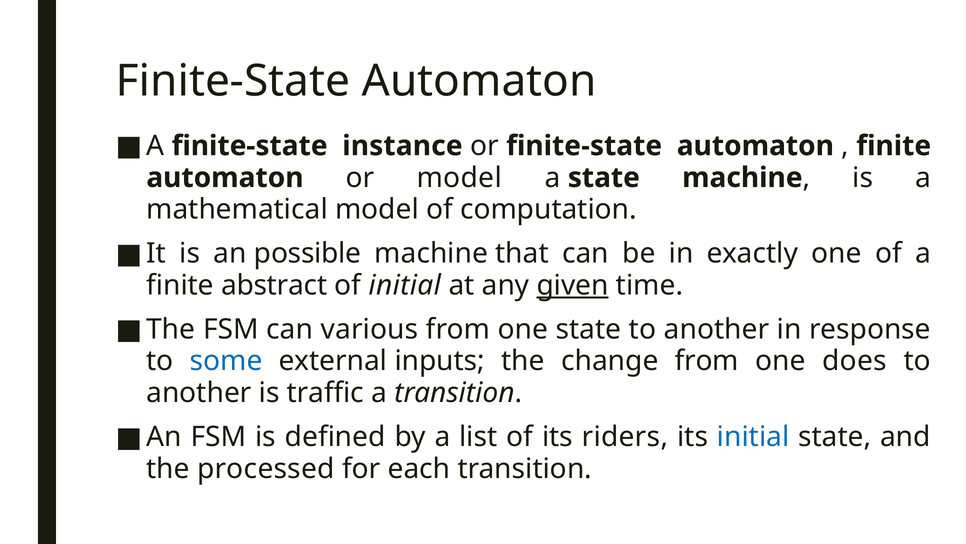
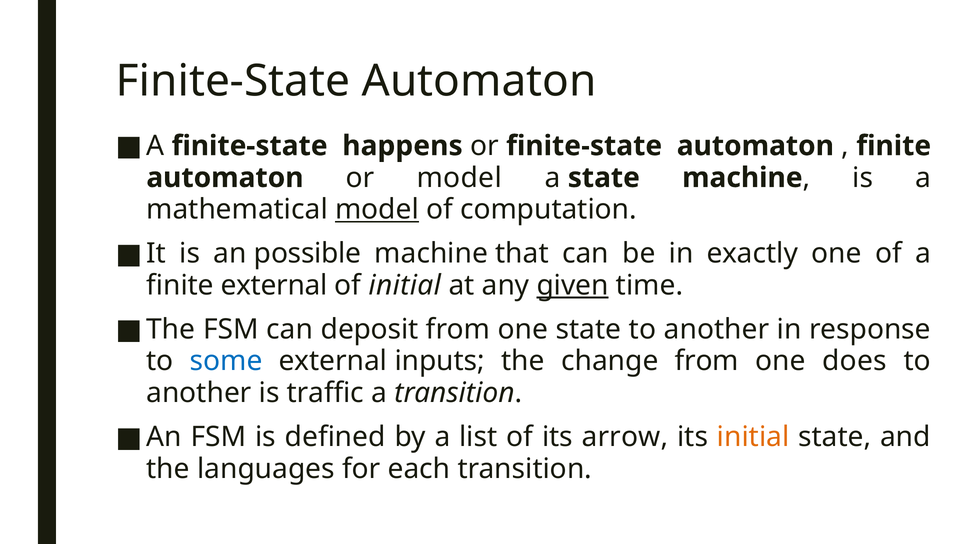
instance: instance -> happens
model at (377, 209) underline: none -> present
finite abstract: abstract -> external
various: various -> deposit
riders: riders -> arrow
initial at (753, 436) colour: blue -> orange
processed: processed -> languages
